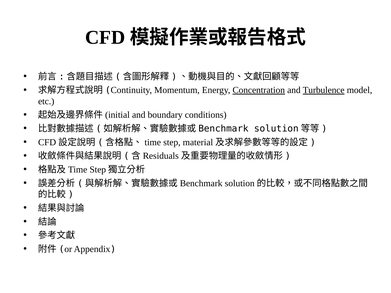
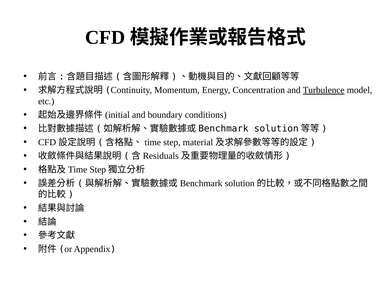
Concentration underline: present -> none
